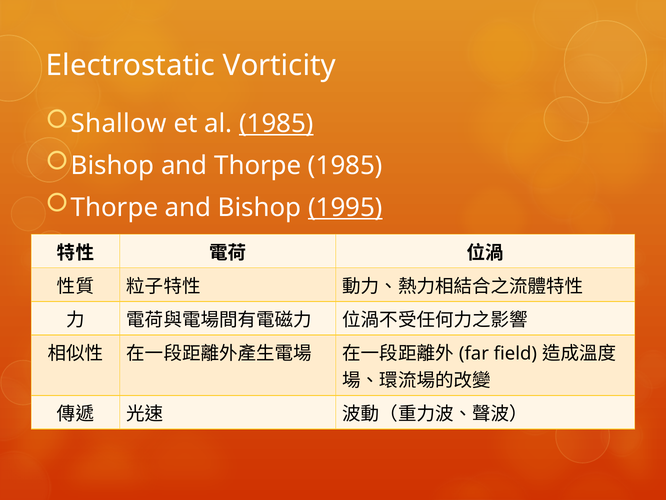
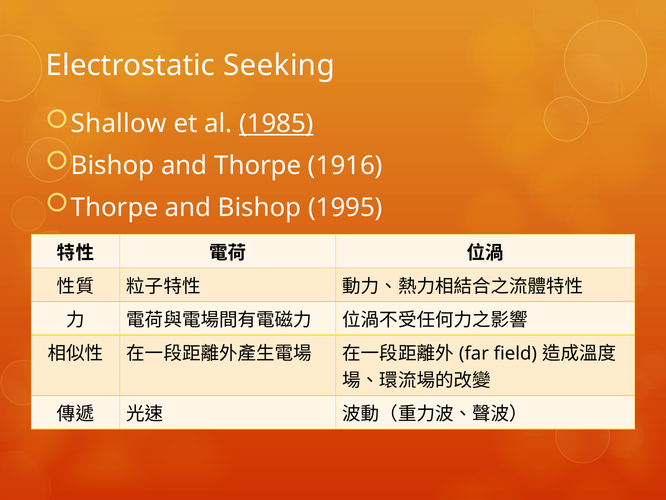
Vorticity: Vorticity -> Seeking
Thorpe 1985: 1985 -> 1916
1995 underline: present -> none
